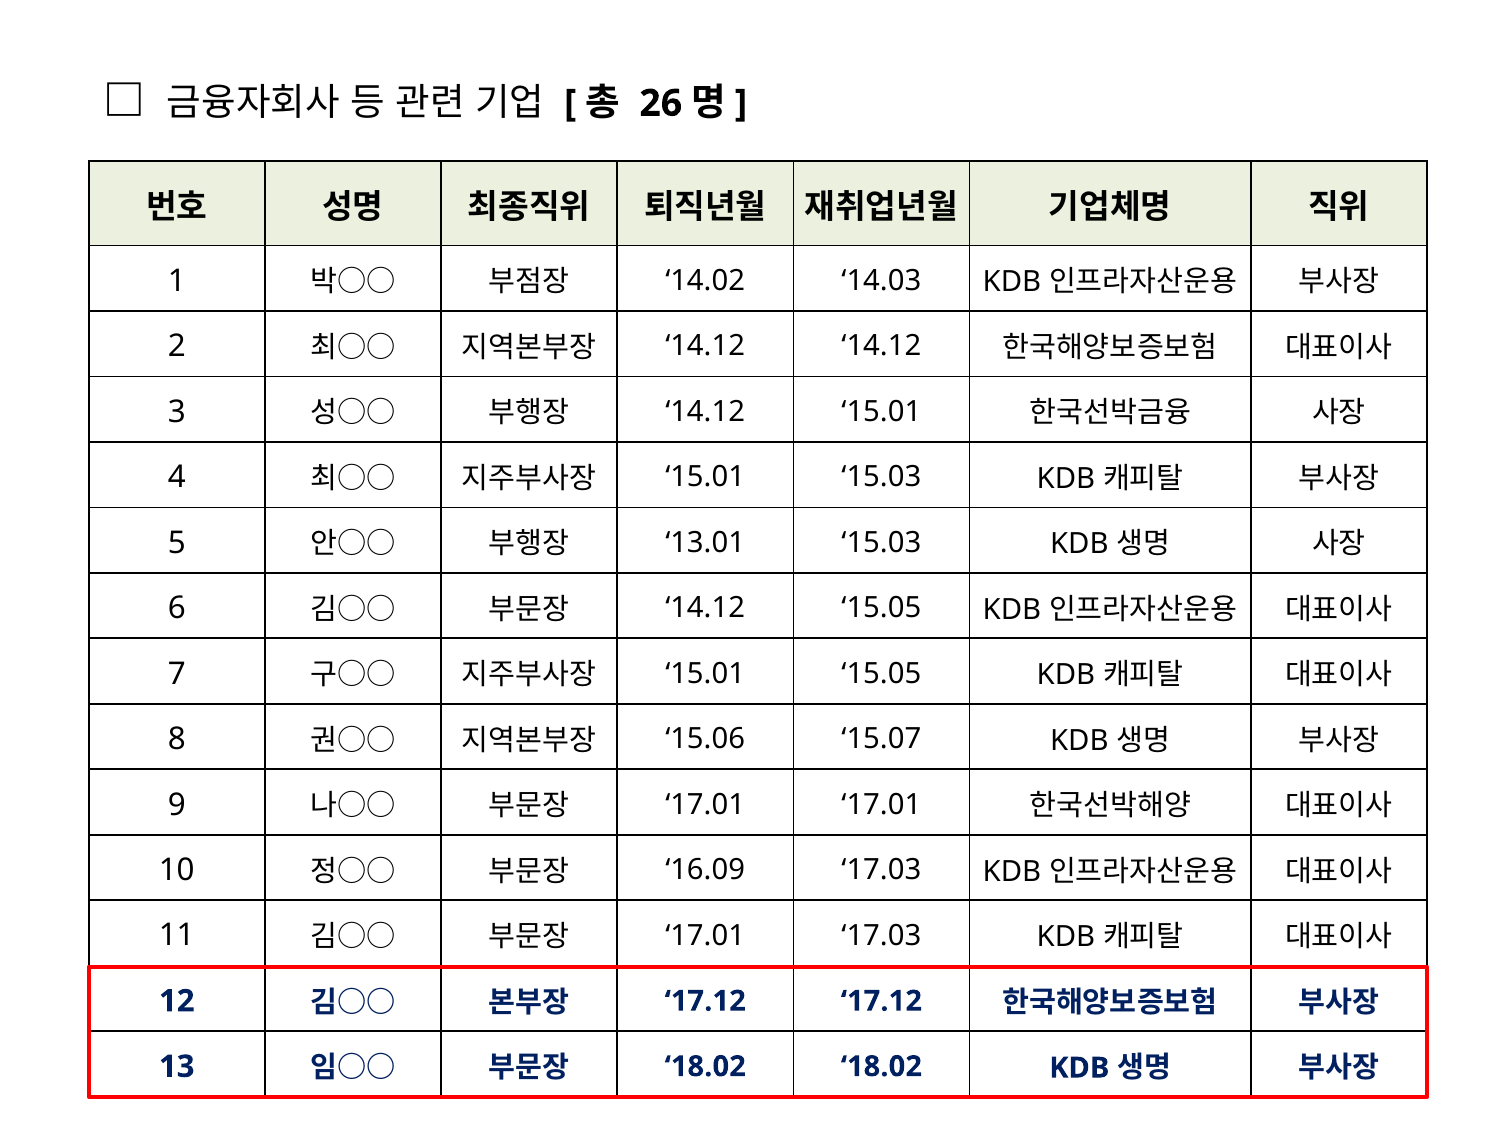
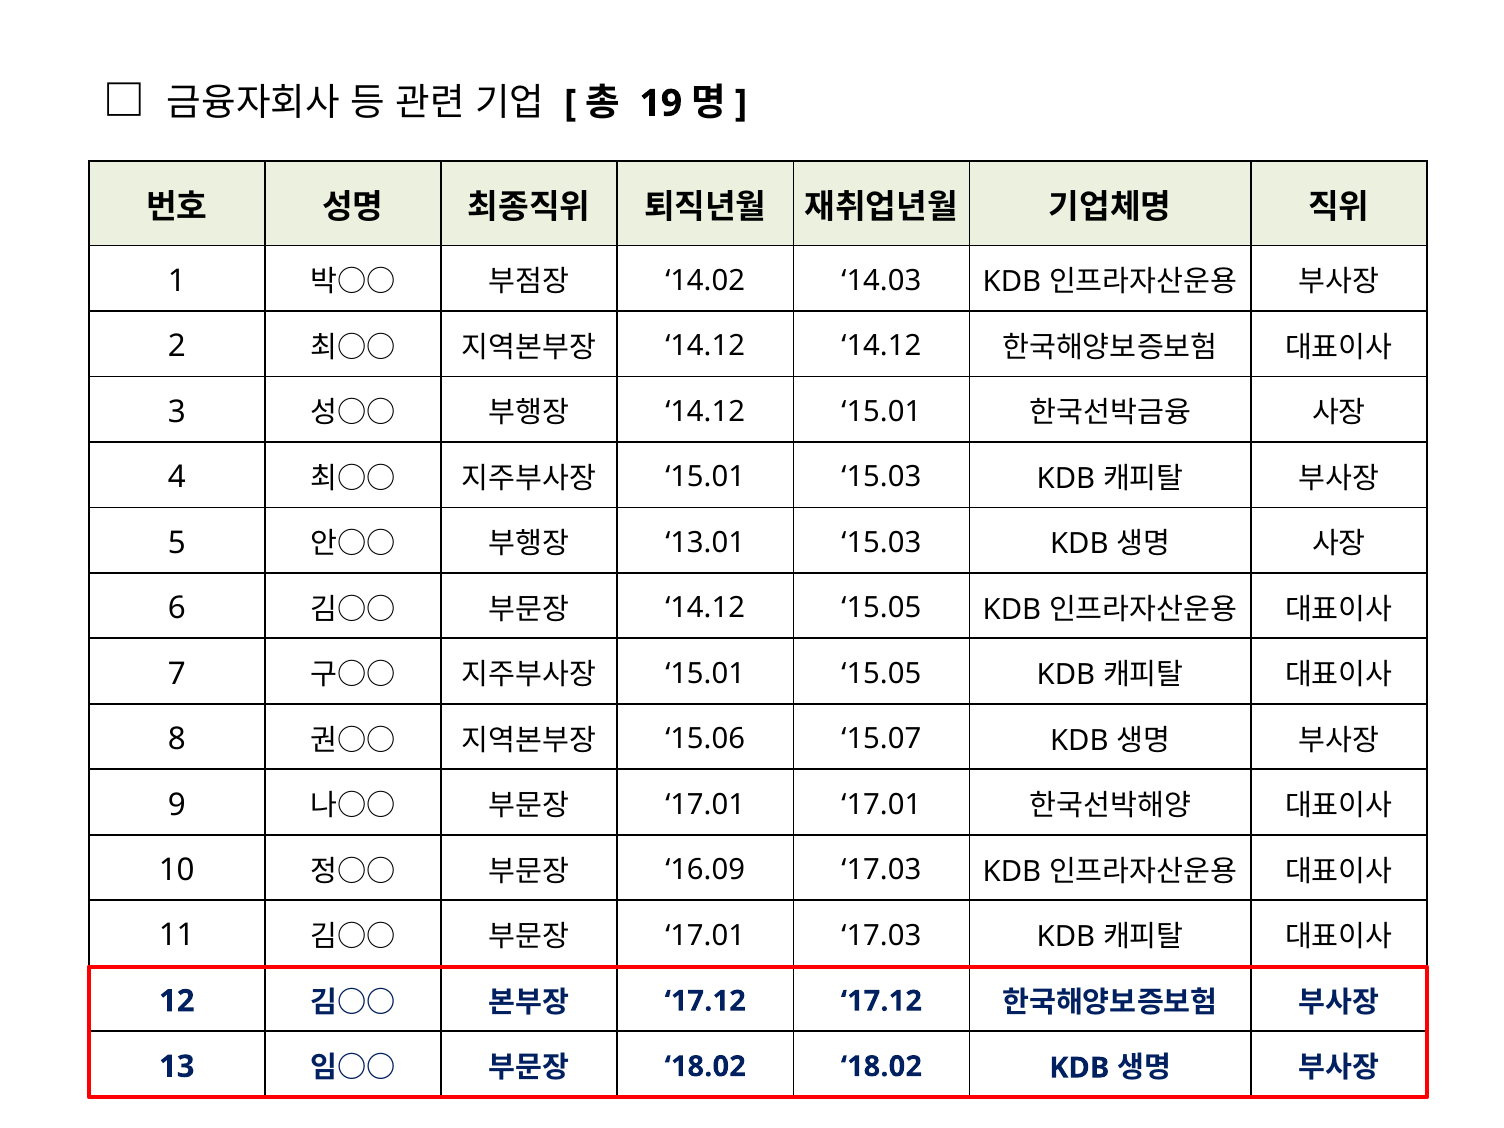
26: 26 -> 19
